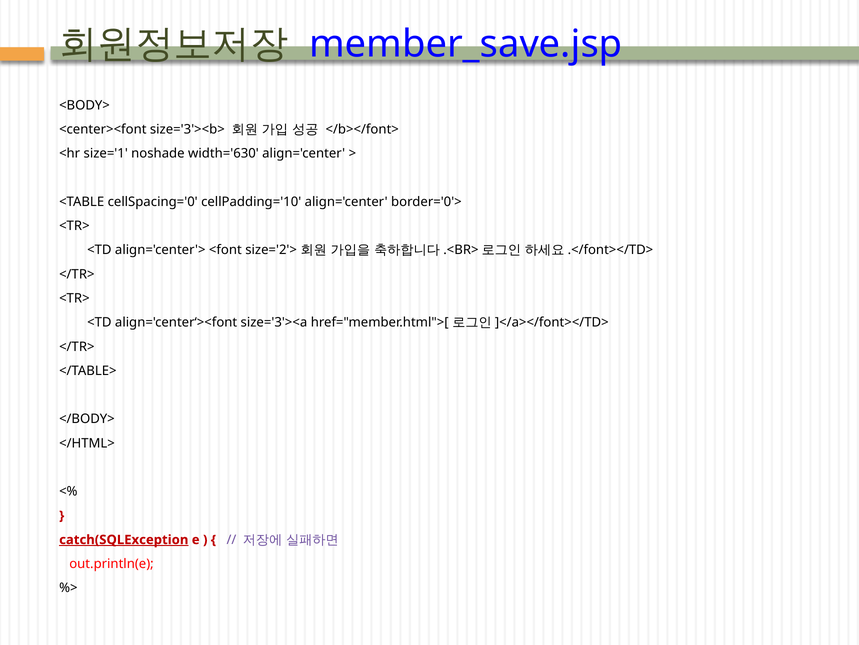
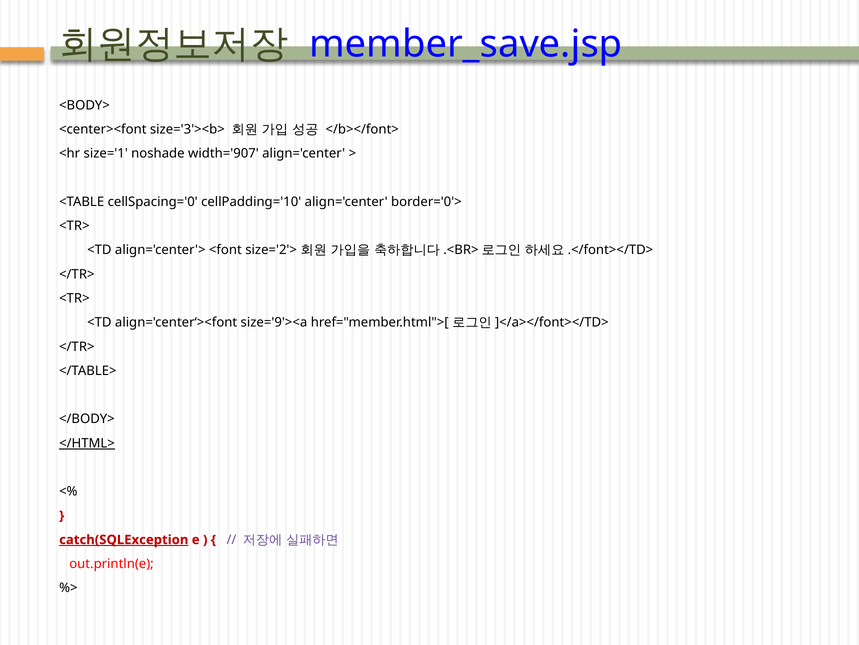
width='630: width='630 -> width='907
size='3'><a: size='3'><a -> size='9'><a
</HTML> underline: none -> present
